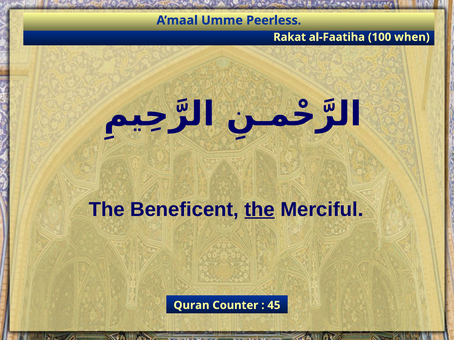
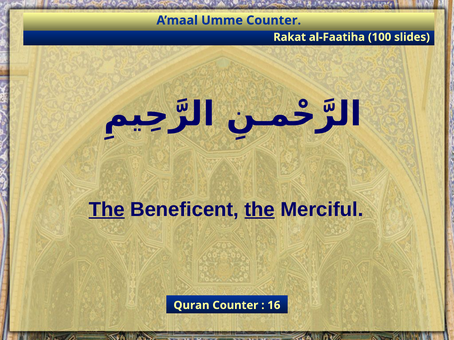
Umme Peerless: Peerless -> Counter
when: when -> slides
The at (107, 210) underline: none -> present
45: 45 -> 16
